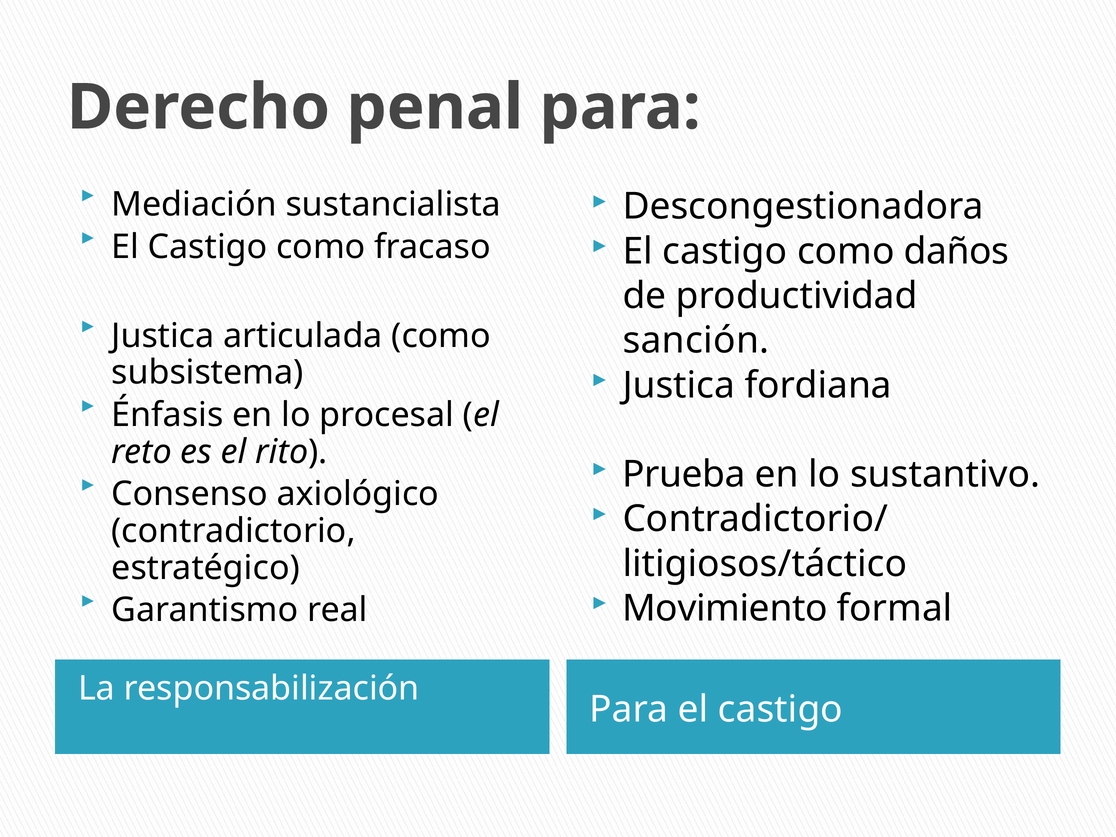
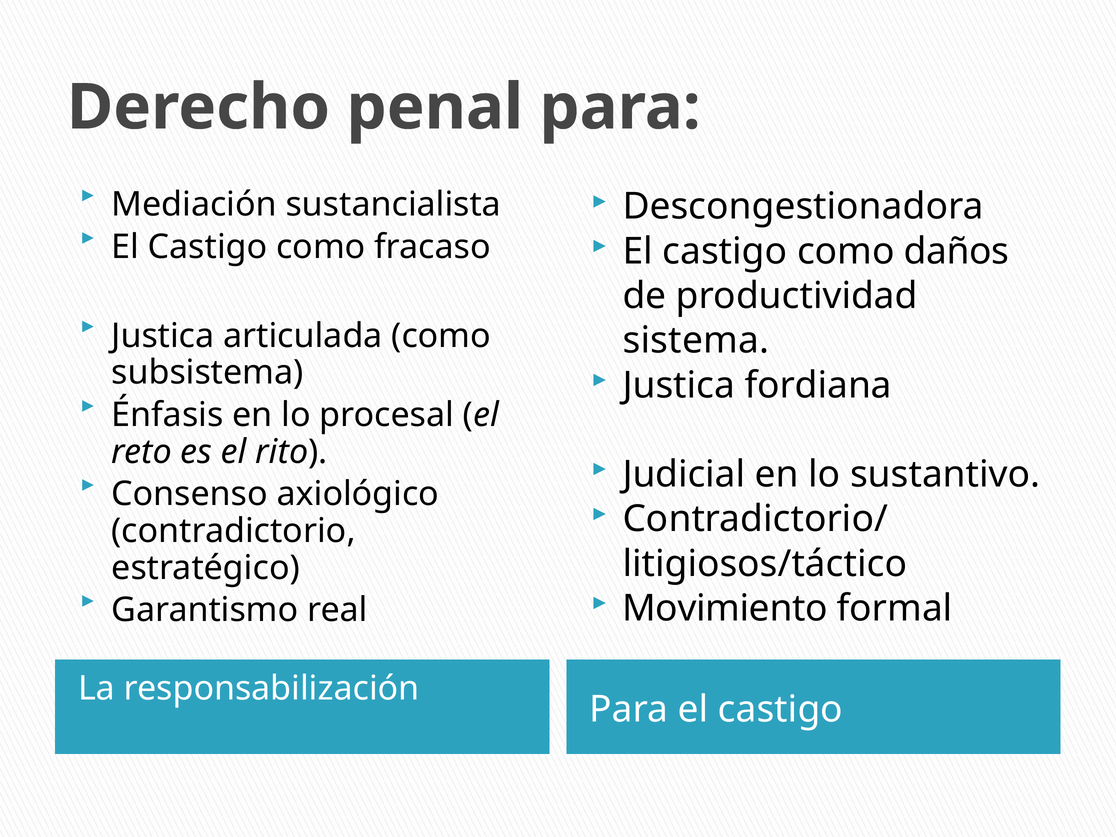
sanción: sanción -> sistema
Prueba: Prueba -> Judicial
